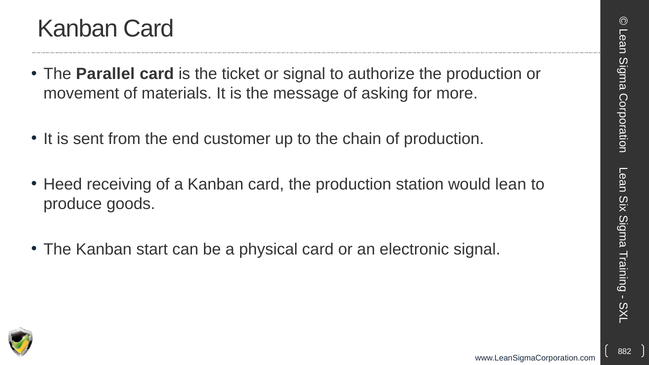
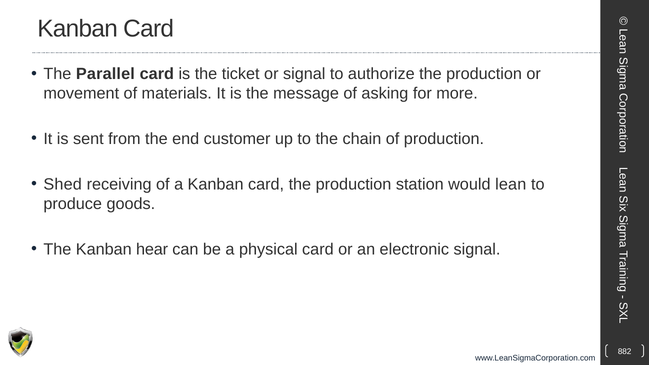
Heed: Heed -> Shed
start: start -> hear
